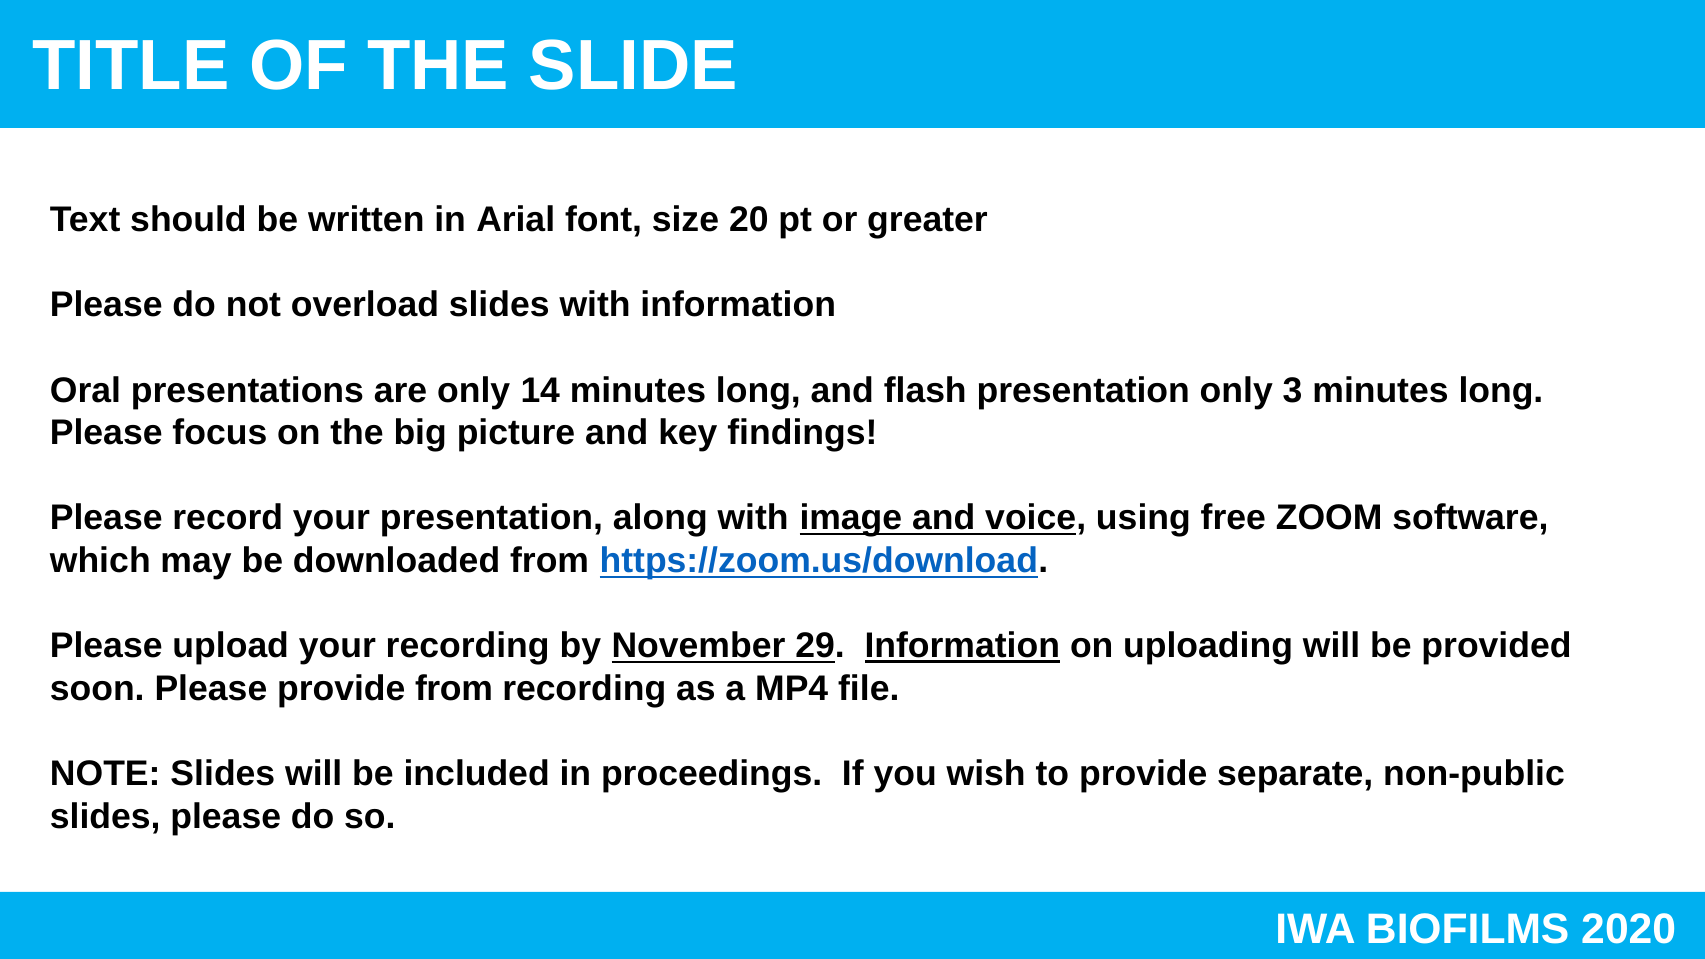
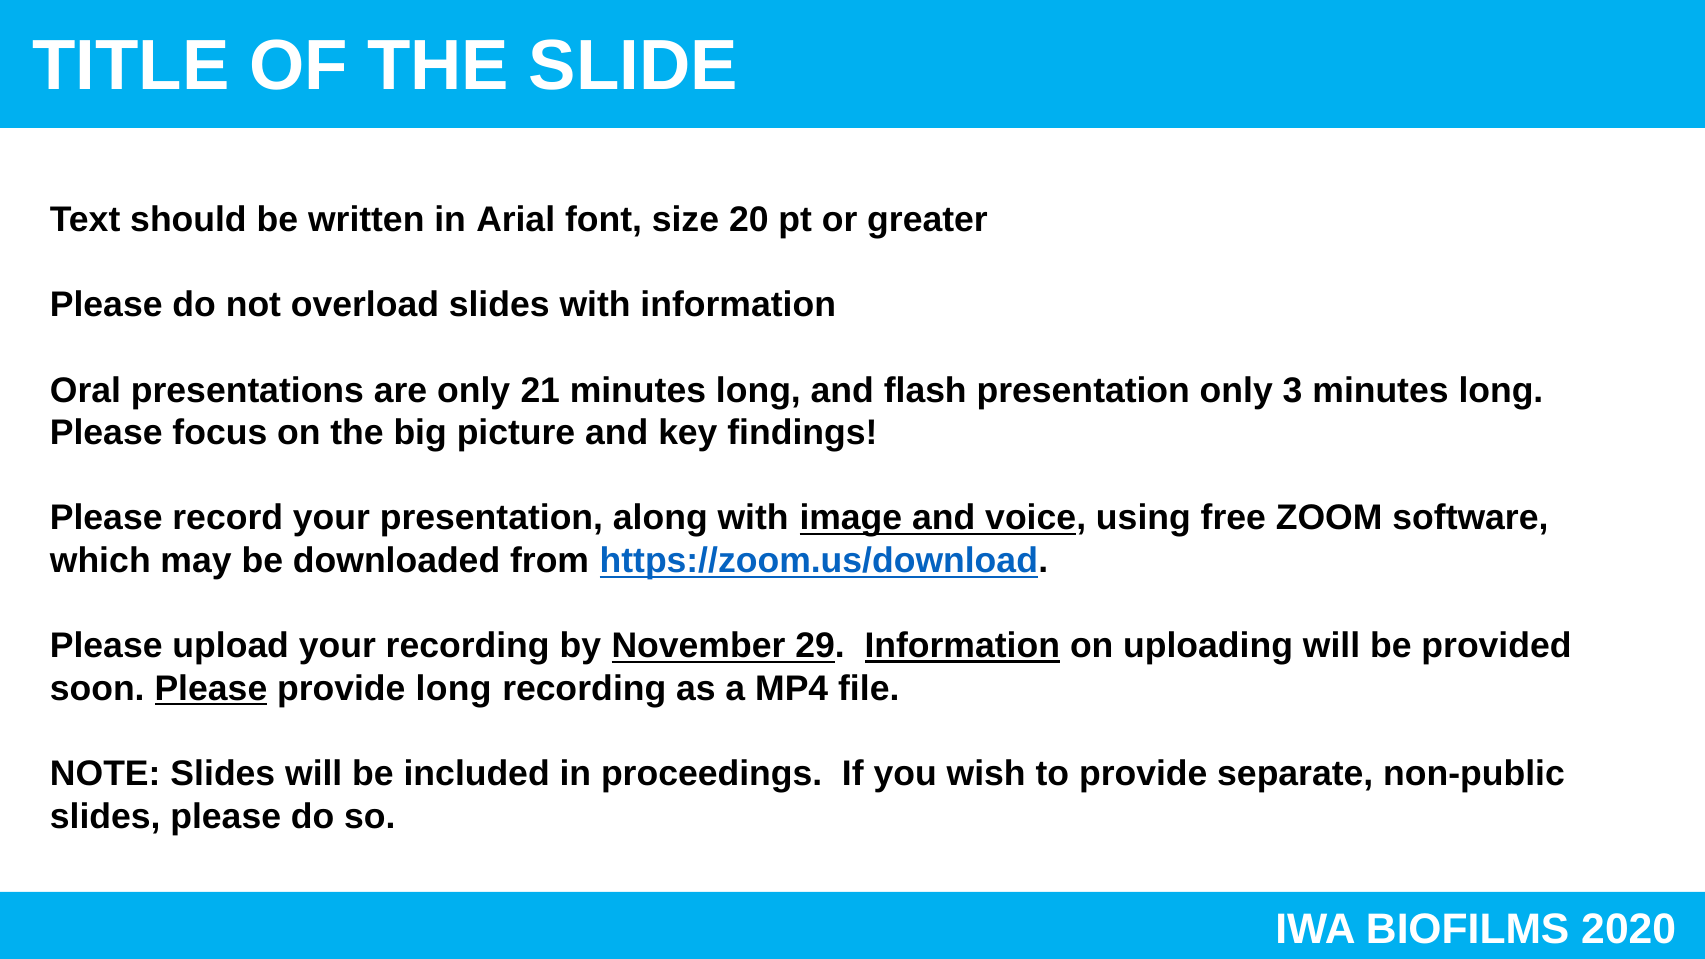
14: 14 -> 21
Please at (211, 689) underline: none -> present
provide from: from -> long
